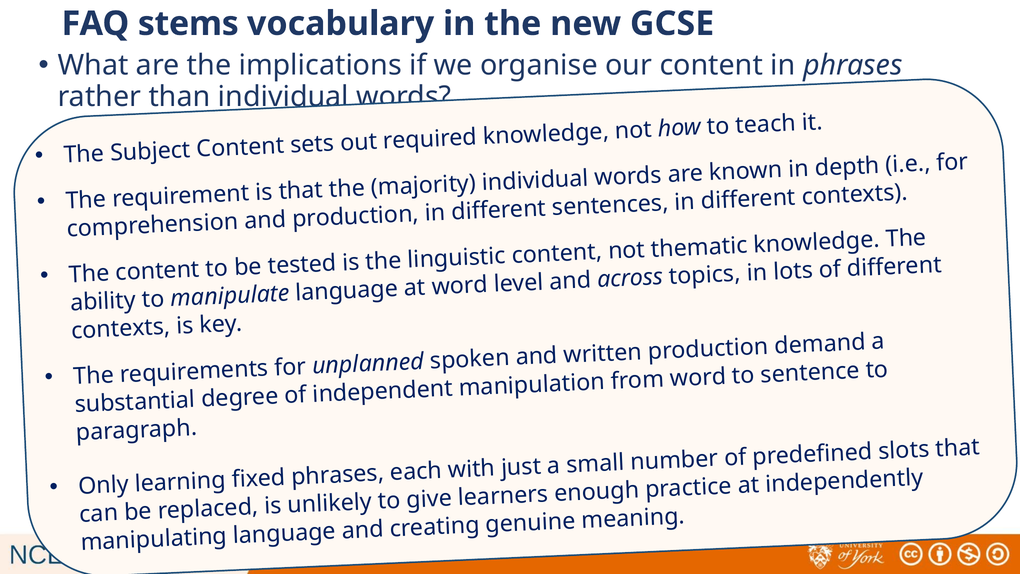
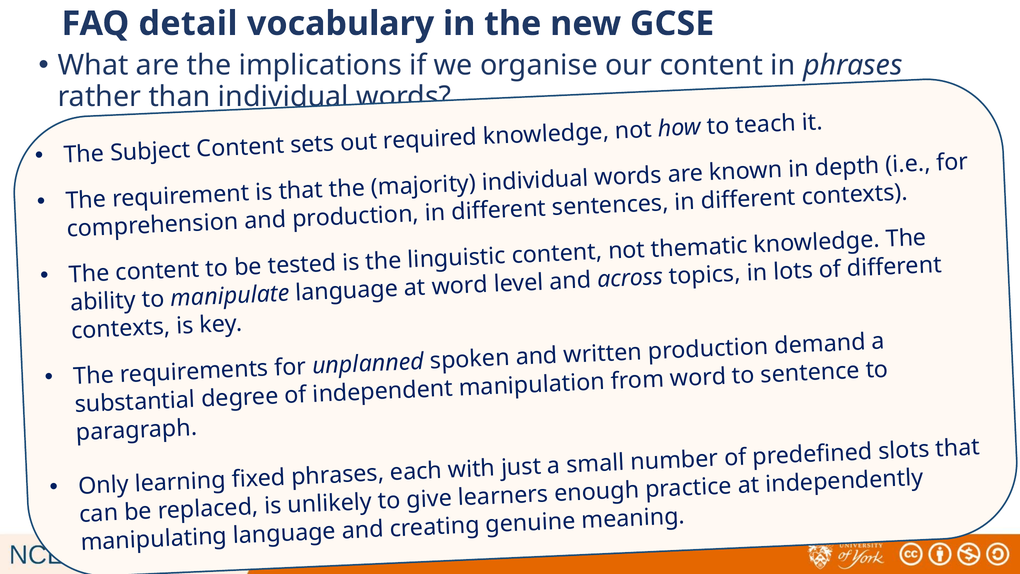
stems: stems -> detail
